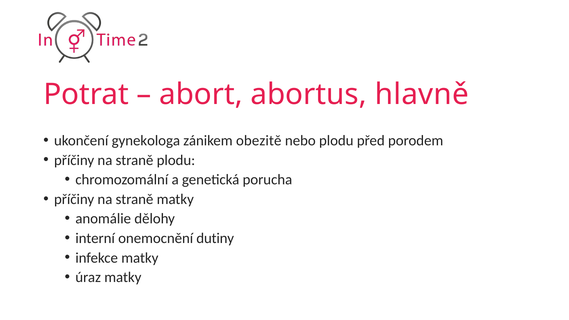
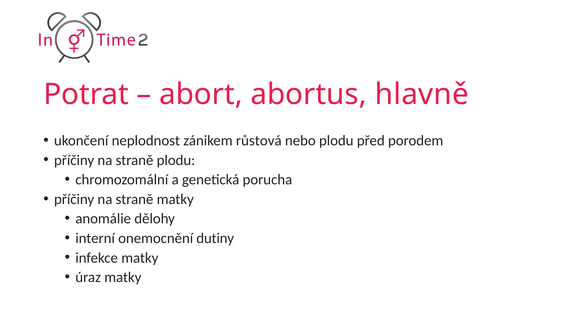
gynekologa: gynekologa -> neplodnost
obezitě: obezitě -> růstová
